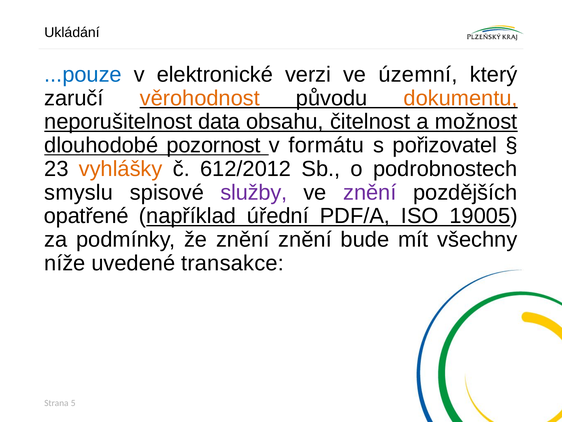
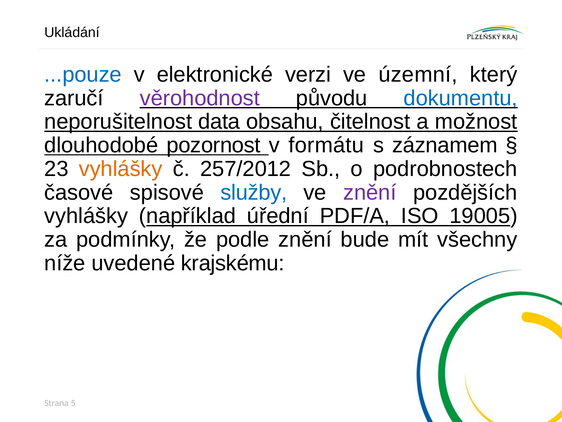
věrohodnost colour: orange -> purple
dokumentu colour: orange -> blue
pořizovatel: pořizovatel -> záznamem
612/2012: 612/2012 -> 257/2012
smyslu: smyslu -> časové
služby colour: purple -> blue
opatřené at (86, 216): opatřené -> vyhlášky
že znění: znění -> podle
transakce: transakce -> krajskému
